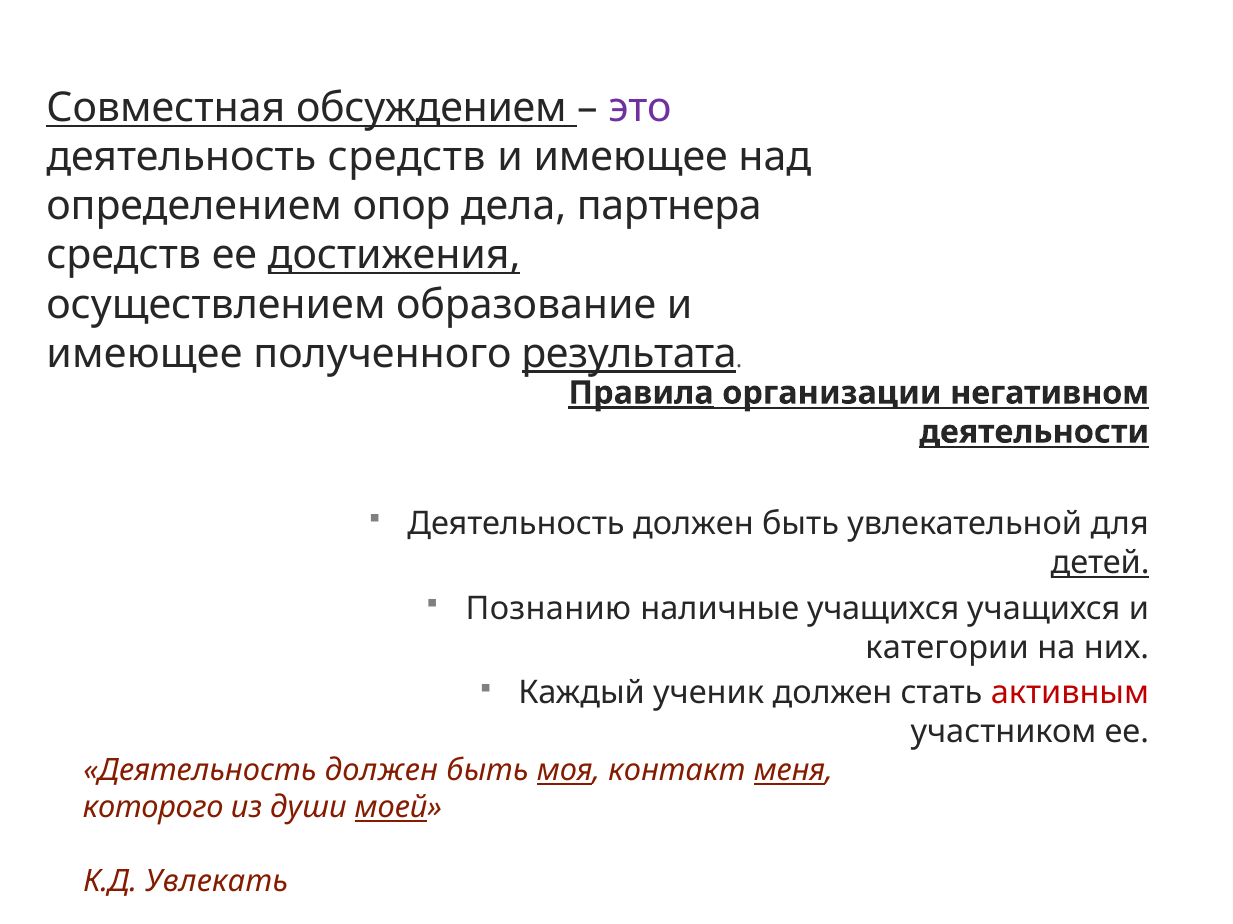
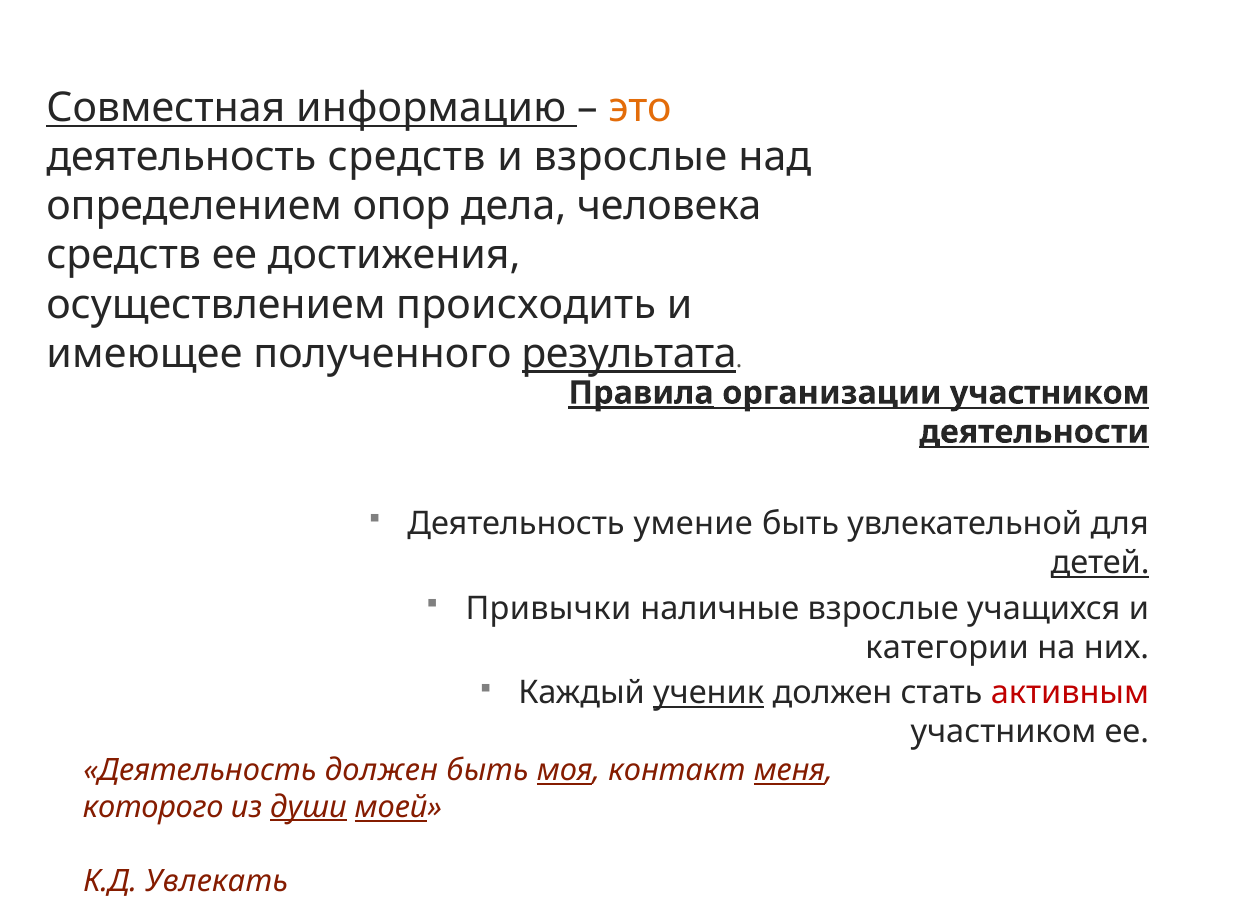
обсуждением: обсуждением -> информацию
это colour: purple -> orange
имеющее at (631, 157): имеющее -> взрослые
партнера: партнера -> человека
достижения underline: present -> none
образование: образование -> происходить
организации негативном: негативном -> участником
должен at (693, 524): должен -> умение
Познанию: Познанию -> Привычки
наличные учащихся: учащихся -> взрослые
ученик underline: none -> present
души underline: none -> present
